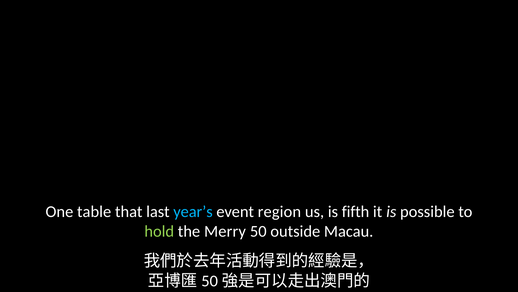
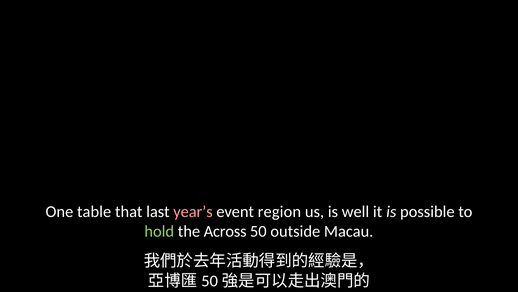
year’s colour: light blue -> pink
fifth: fifth -> well
Merry: Merry -> Across
